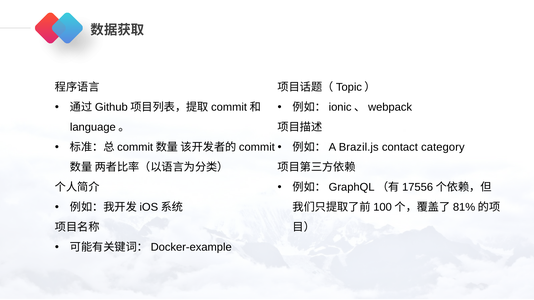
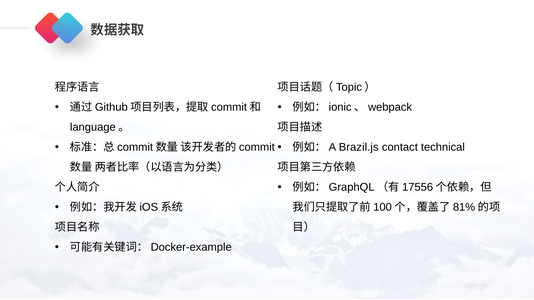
category: category -> technical
